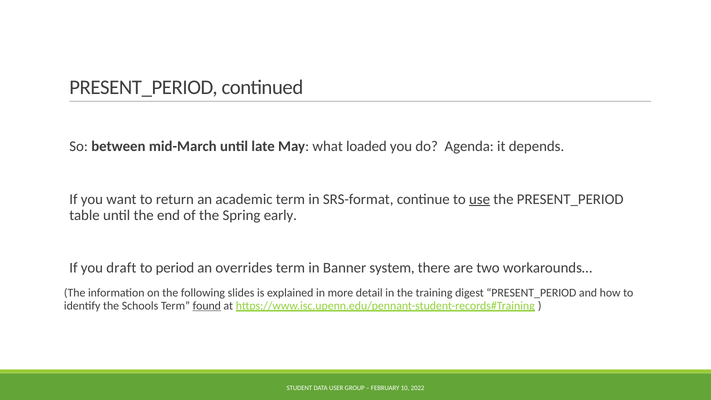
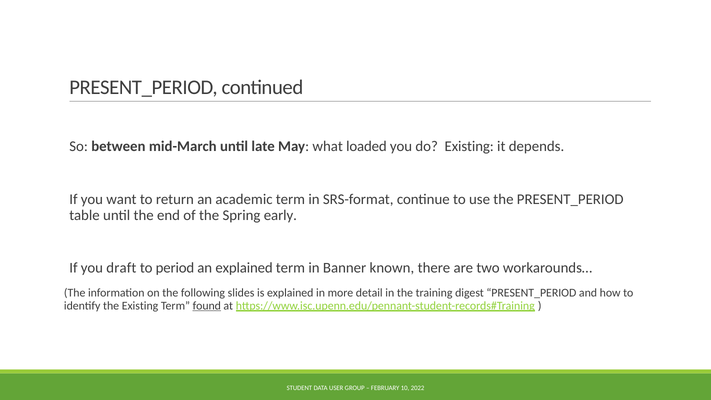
do Agenda: Agenda -> Existing
use underline: present -> none
an overrides: overrides -> explained
system: system -> known
the Schools: Schools -> Existing
